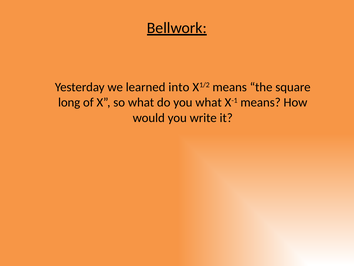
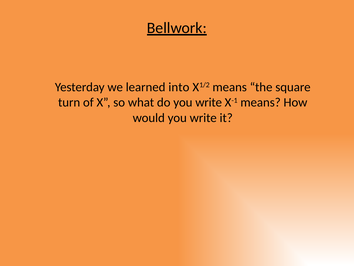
long: long -> turn
do you what: what -> write
